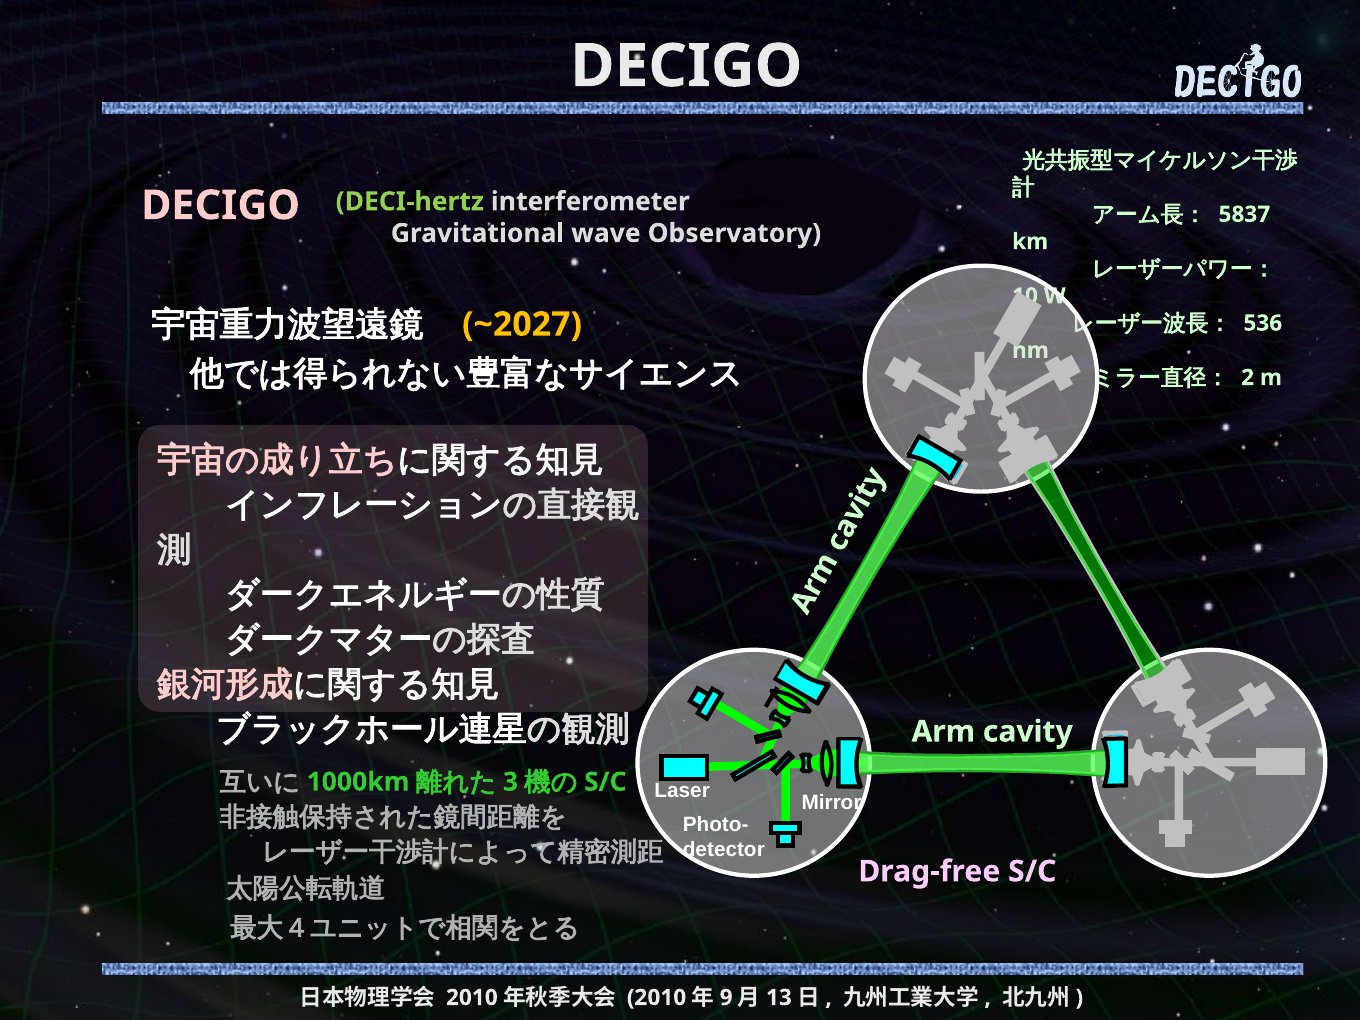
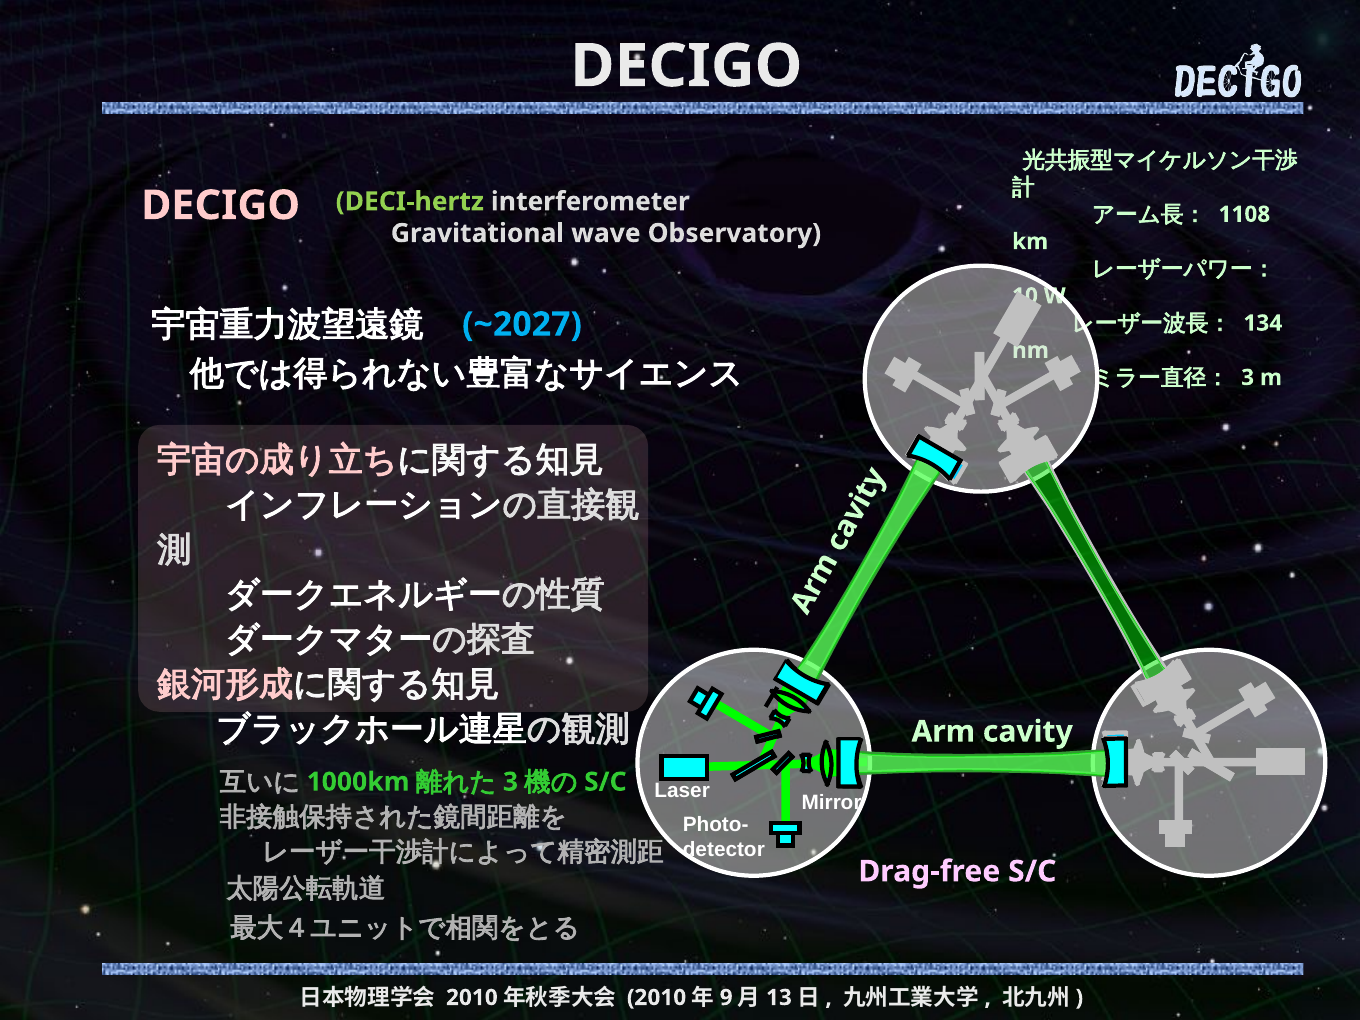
5837: 5837 -> 1108
~2027 colour: yellow -> light blue
536: 536 -> 134
2 at (1248, 378): 2 -> 3
